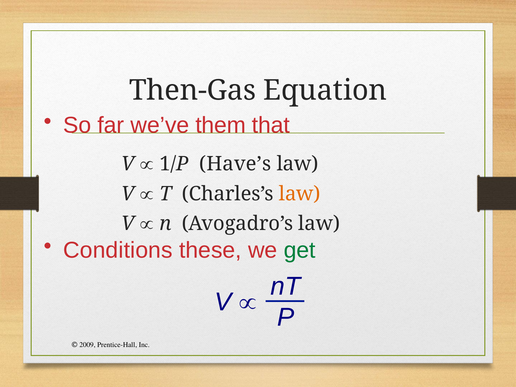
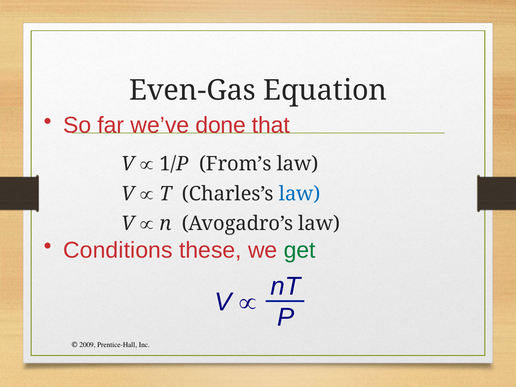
Then-Gas: Then-Gas -> Even-Gas
them: them -> done
Have’s: Have’s -> From’s
law at (300, 194) colour: orange -> blue
